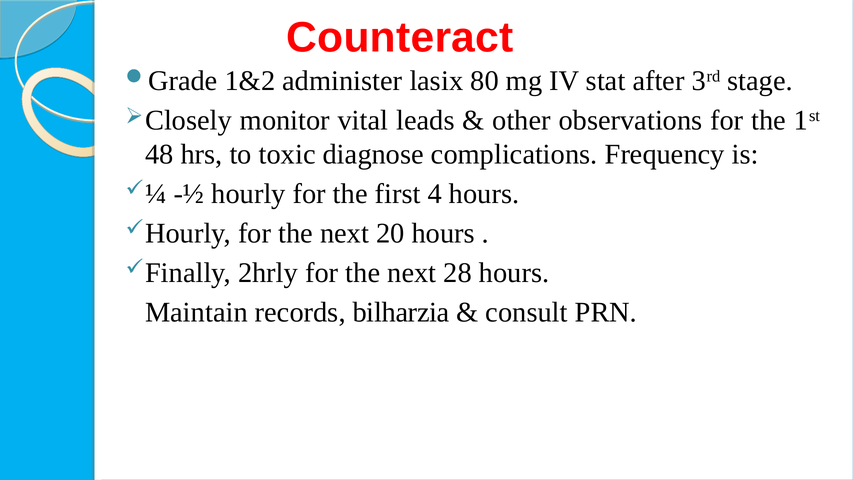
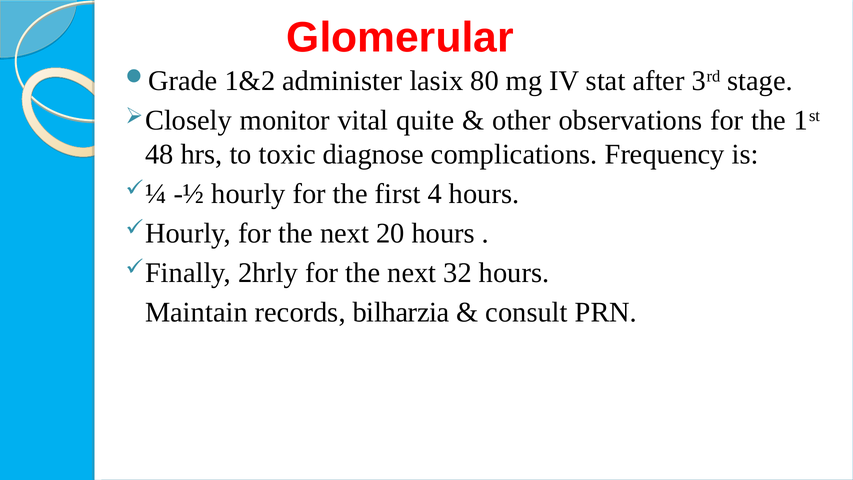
Counteract: Counteract -> Glomerular
leads: leads -> quite
28: 28 -> 32
